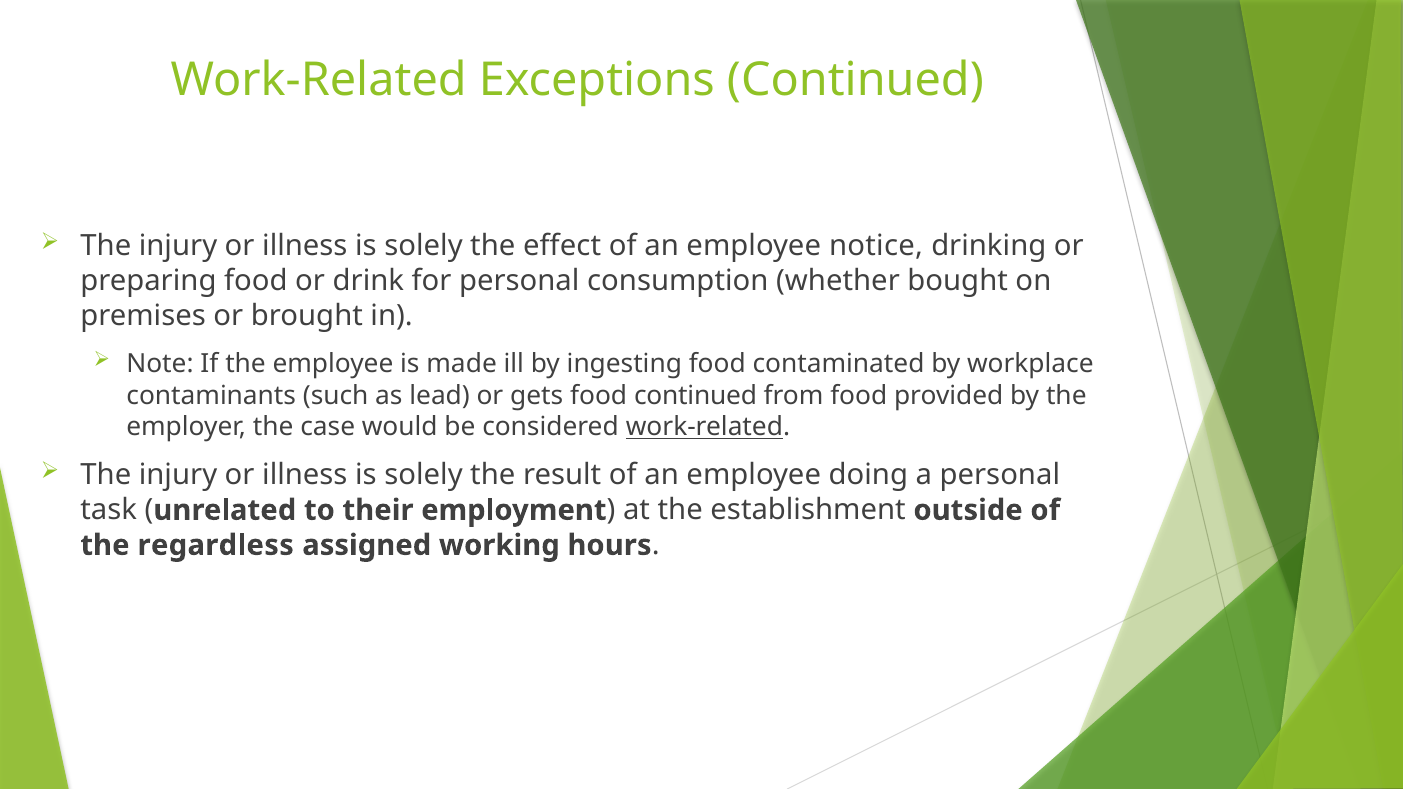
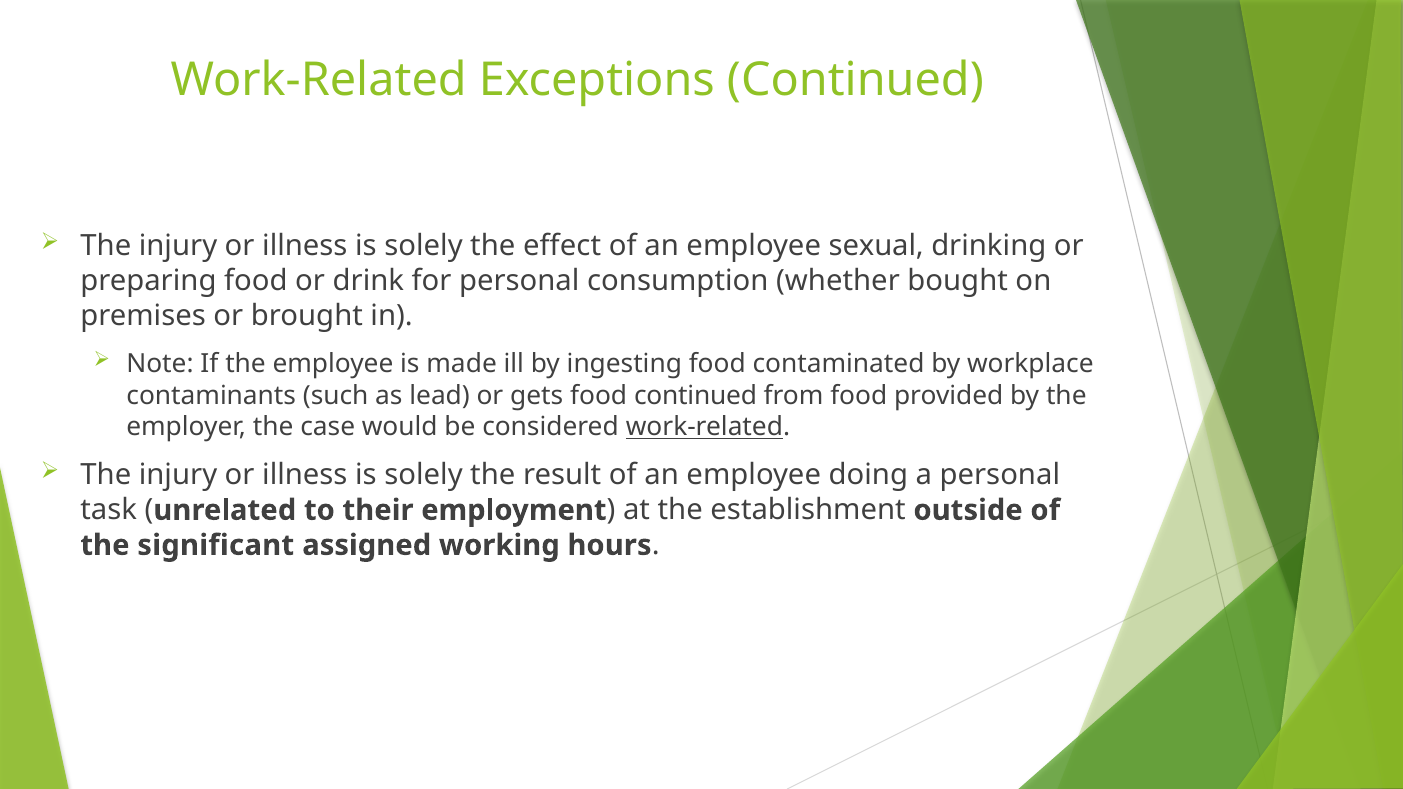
notice: notice -> sexual
regardless: regardless -> significant
